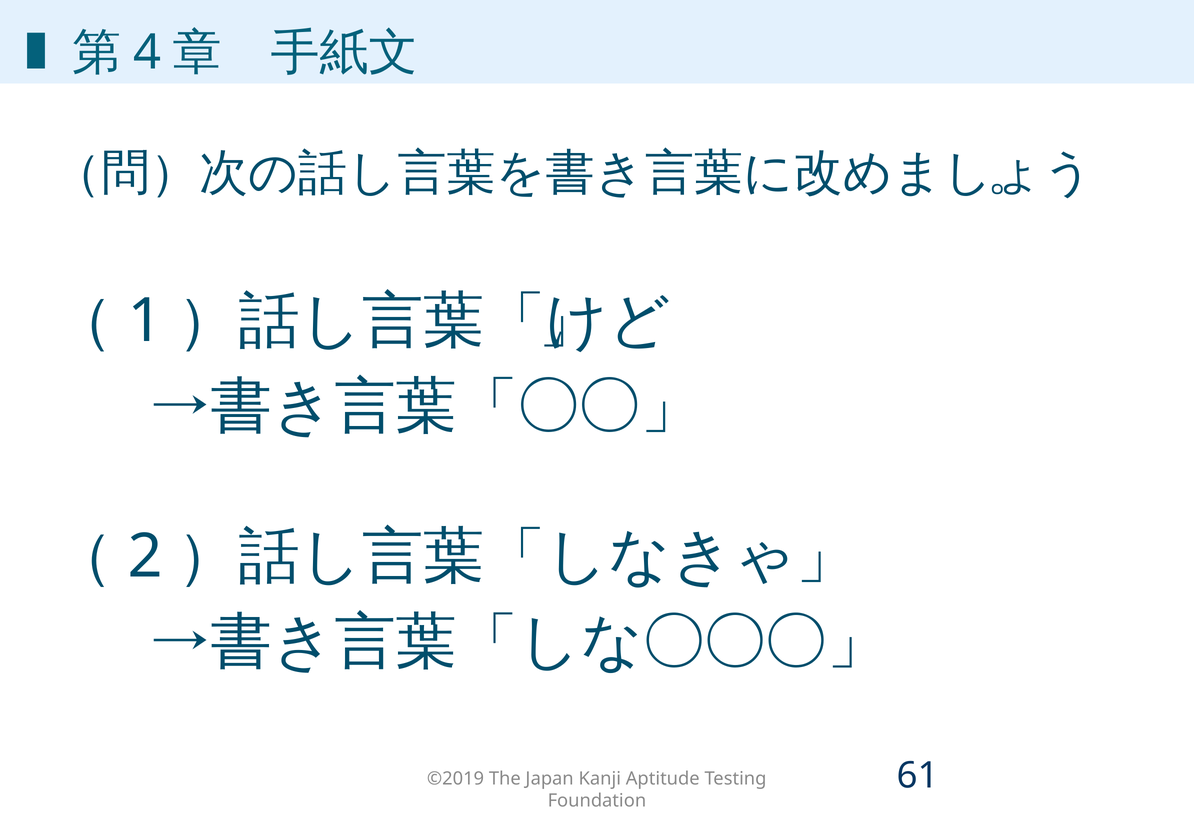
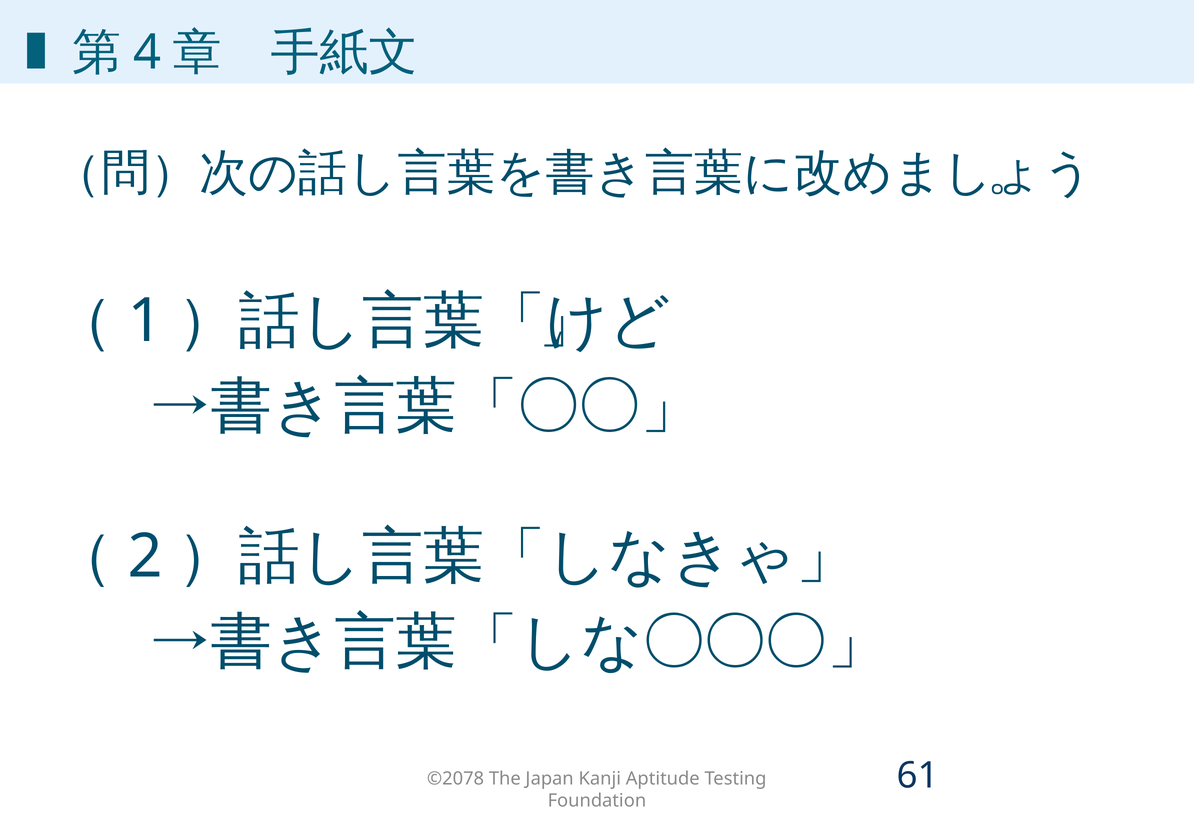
©2019: ©2019 -> ©2078
